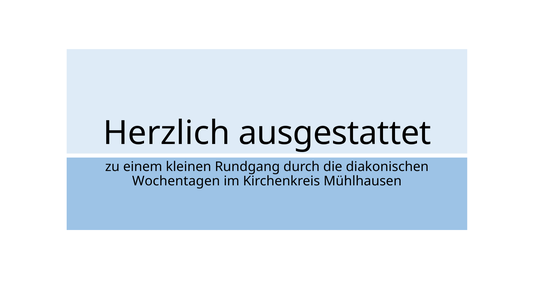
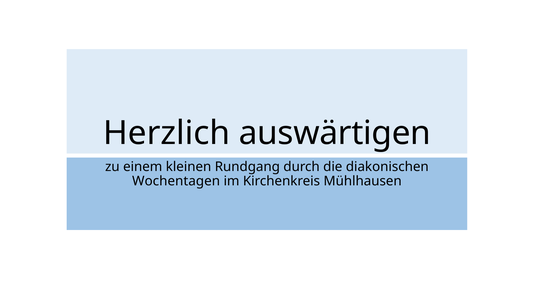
ausgestattet: ausgestattet -> auswärtigen
